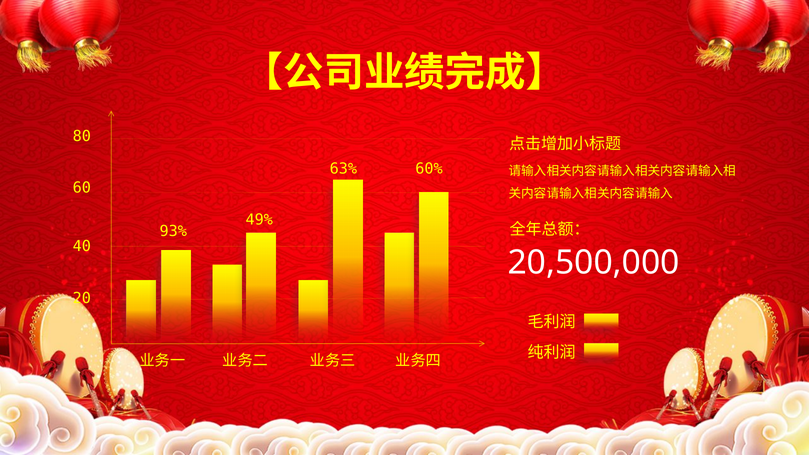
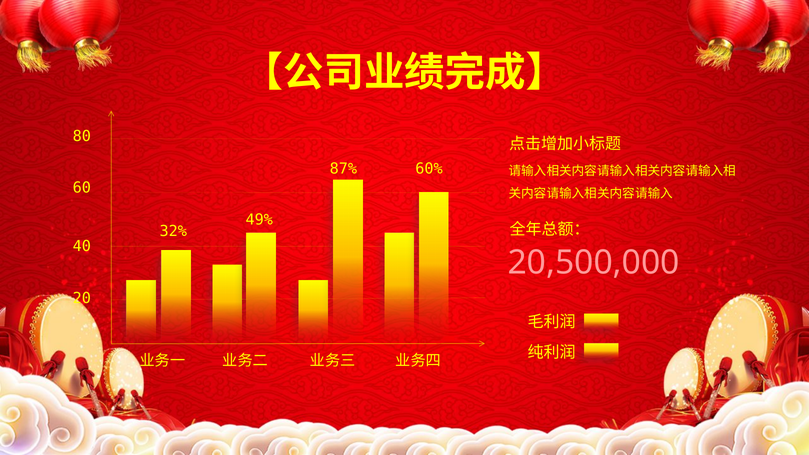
63%: 63% -> 87%
93%: 93% -> 32%
20,500,000 colour: white -> pink
